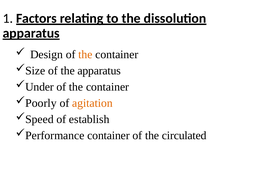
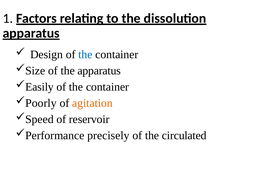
the at (85, 55) colour: orange -> blue
Under: Under -> Easily
establish: establish -> reservoir
Performance container: container -> precisely
